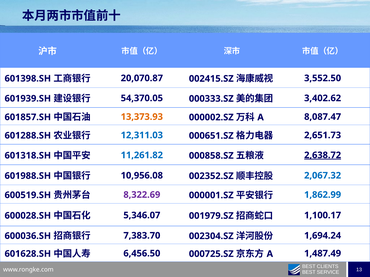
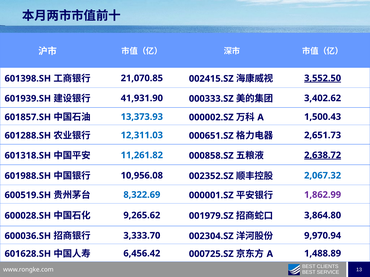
20,070.87: 20,070.87 -> 21,070.85
3,552.50 underline: none -> present
54,370.05: 54,370.05 -> 41,931.90
13,373.93 colour: orange -> blue
8,087.47: 8,087.47 -> 1,500.43
8,322.69 colour: purple -> blue
1,862.99 colour: blue -> purple
5,346.07: 5,346.07 -> 9,265.62
1,100.17: 1,100.17 -> 3,864.80
7,383.70: 7,383.70 -> 3,333.70
1,694.24: 1,694.24 -> 9,970.94
6,456.50: 6,456.50 -> 6,456.42
1,487.49: 1,487.49 -> 1,488.89
